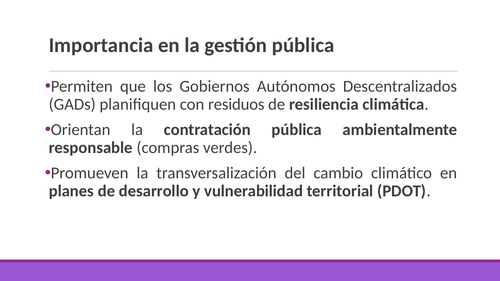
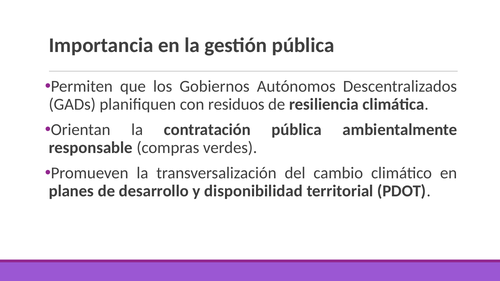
vulnerabilidad: vulnerabilidad -> disponibilidad
